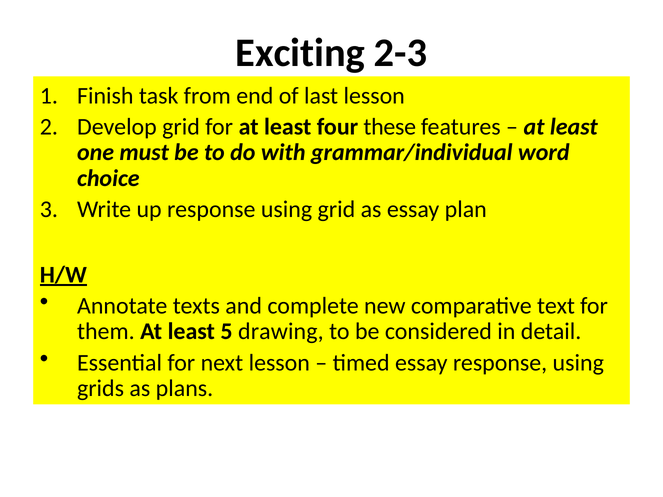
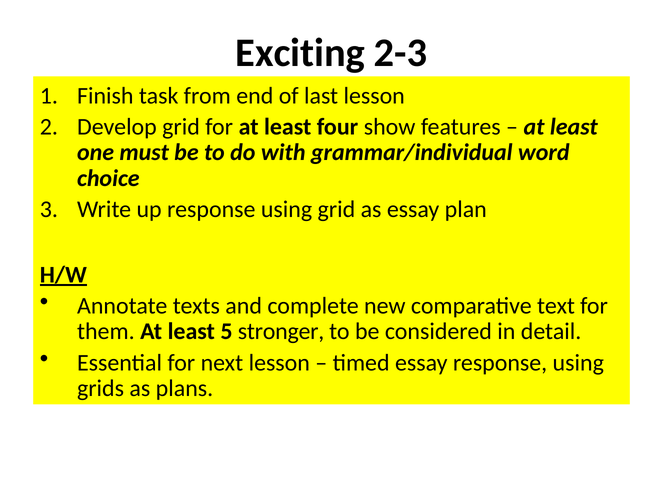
these: these -> show
drawing: drawing -> stronger
